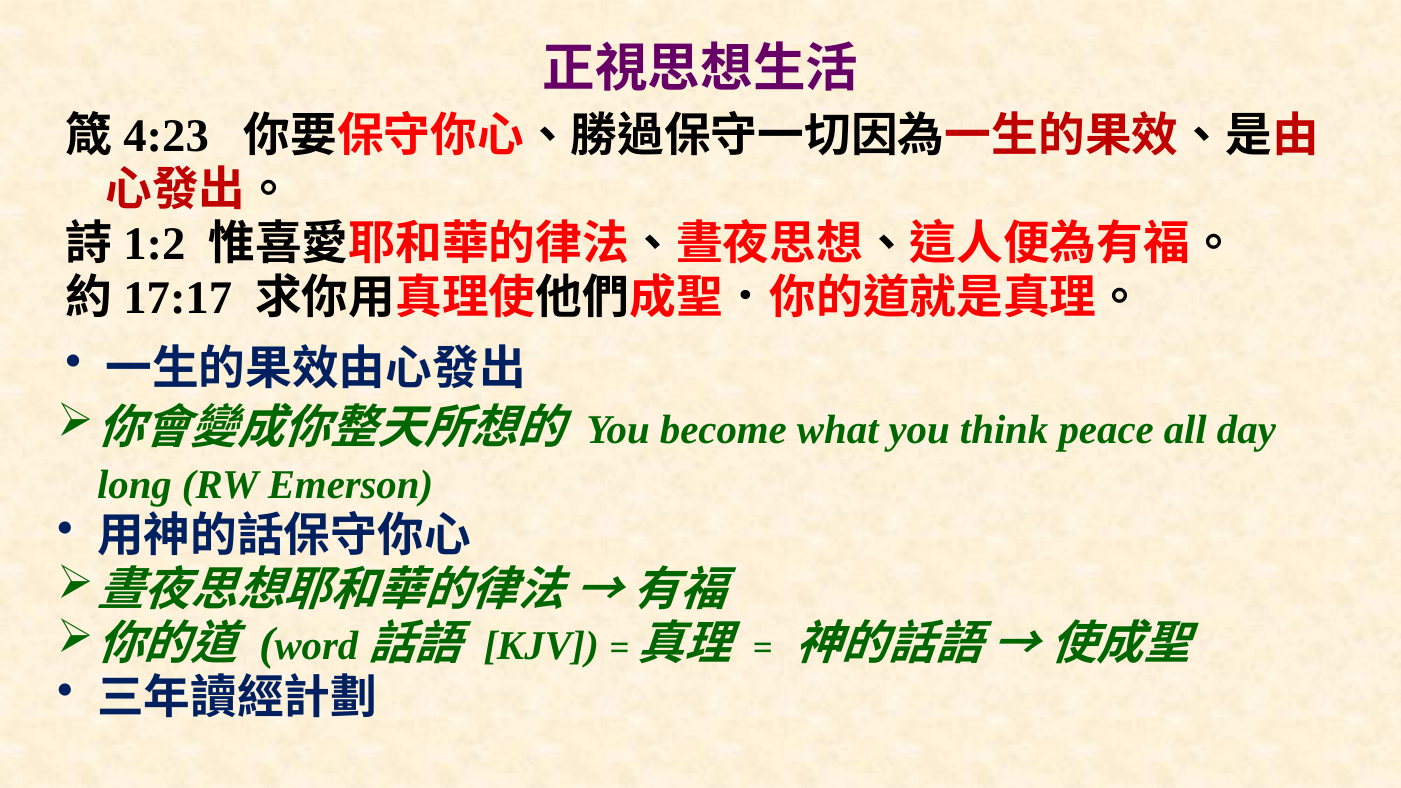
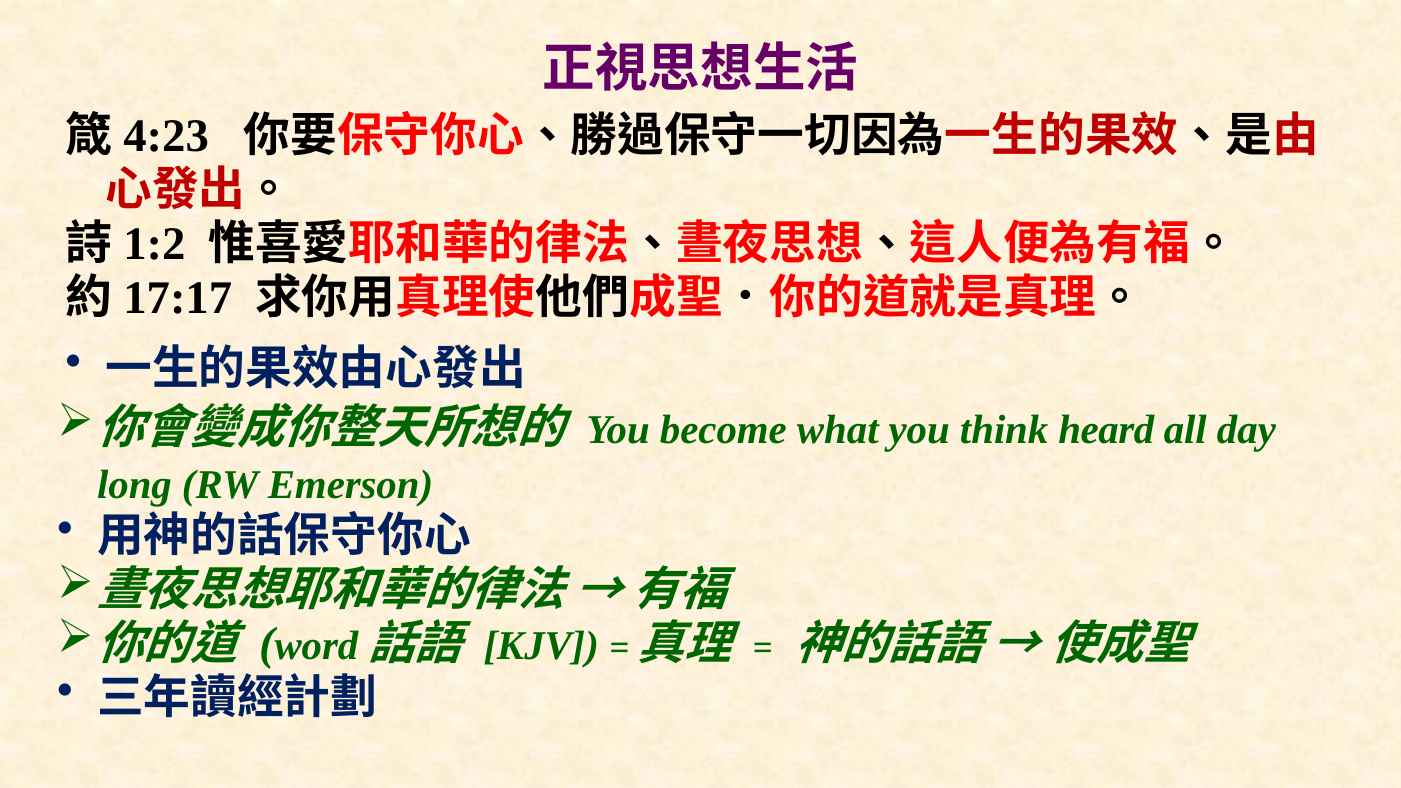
peace: peace -> heard
